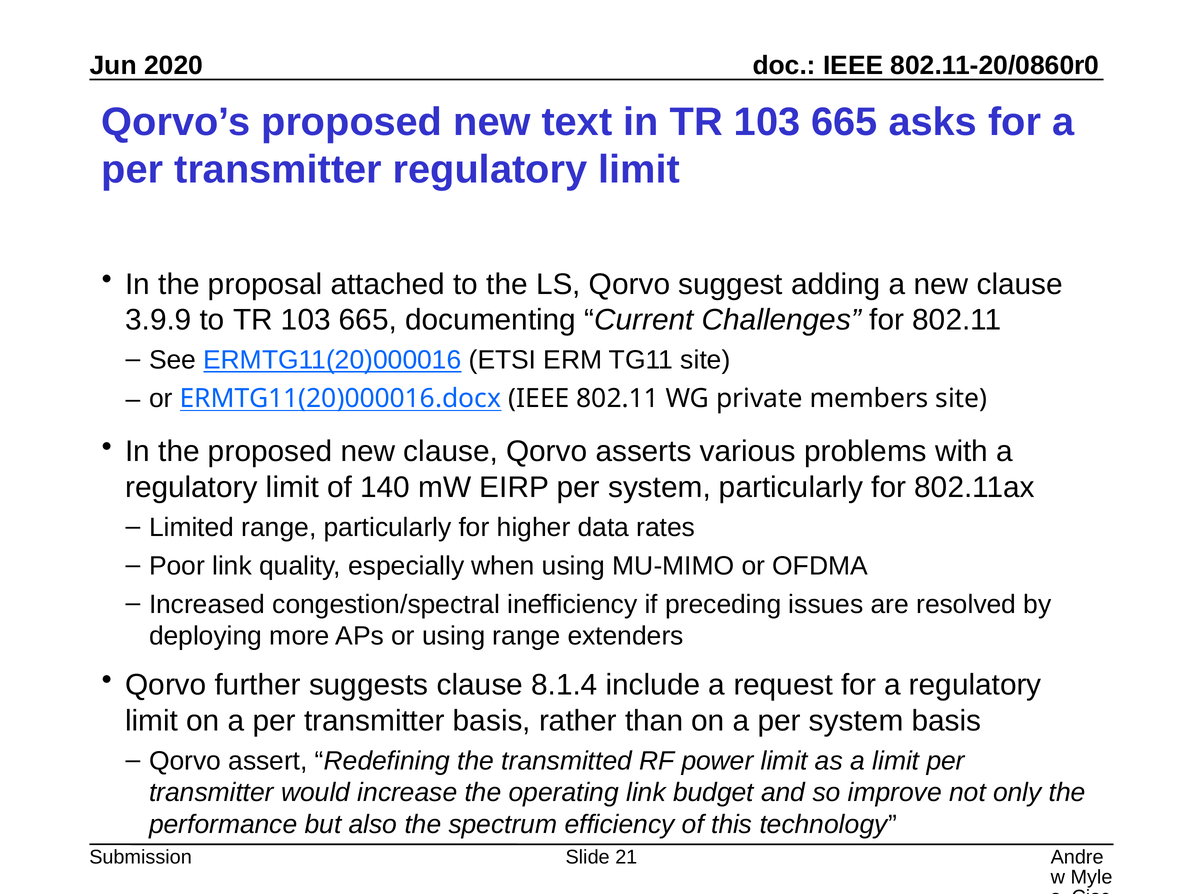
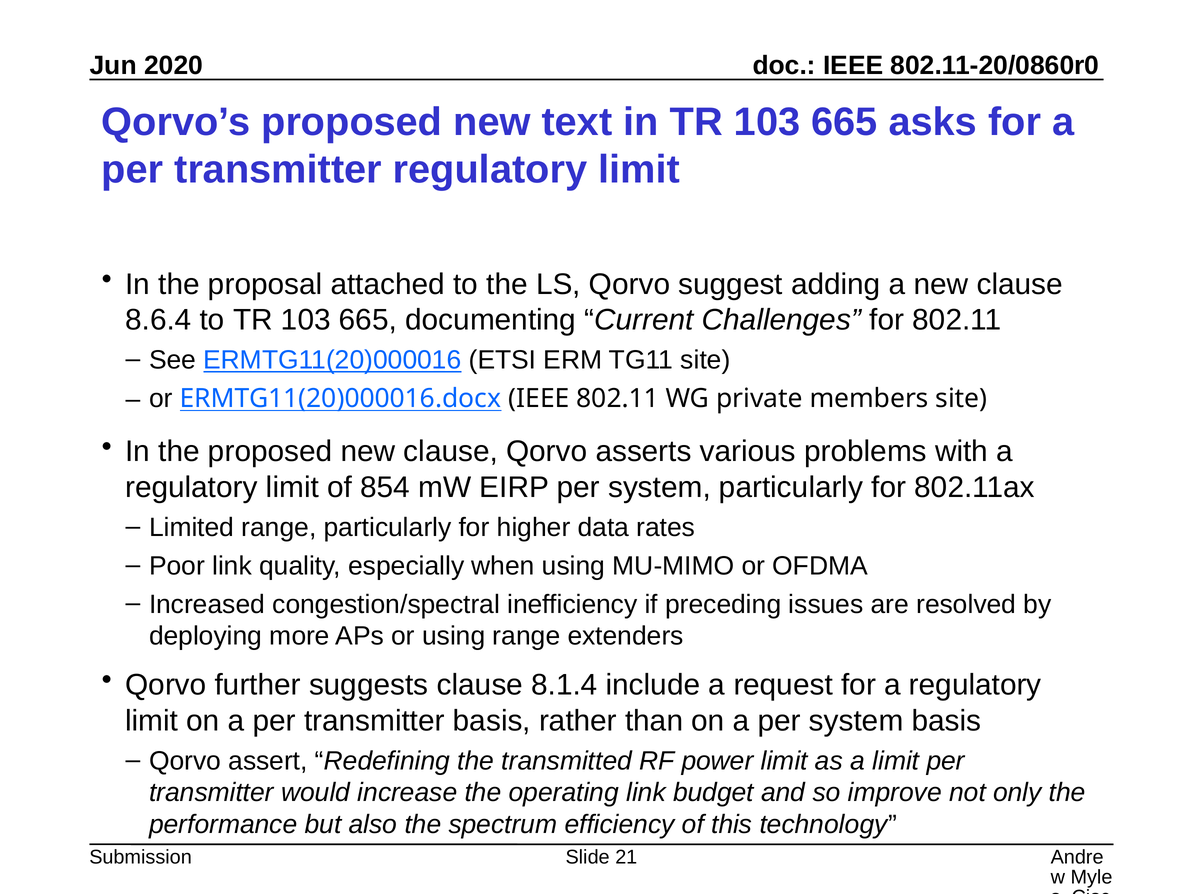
3.9.9: 3.9.9 -> 8.6.4
140: 140 -> 854
